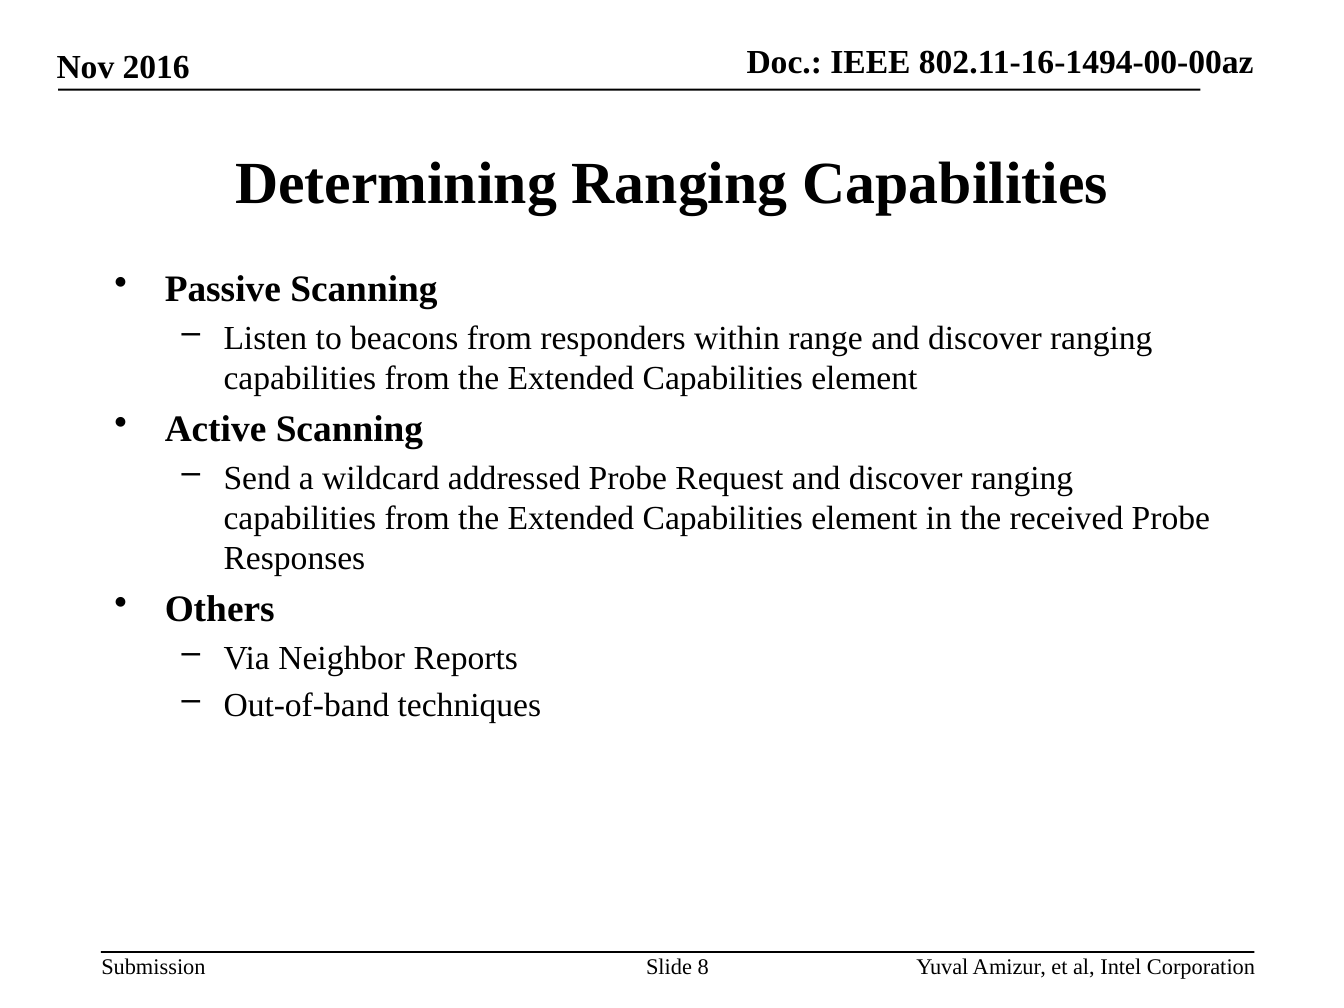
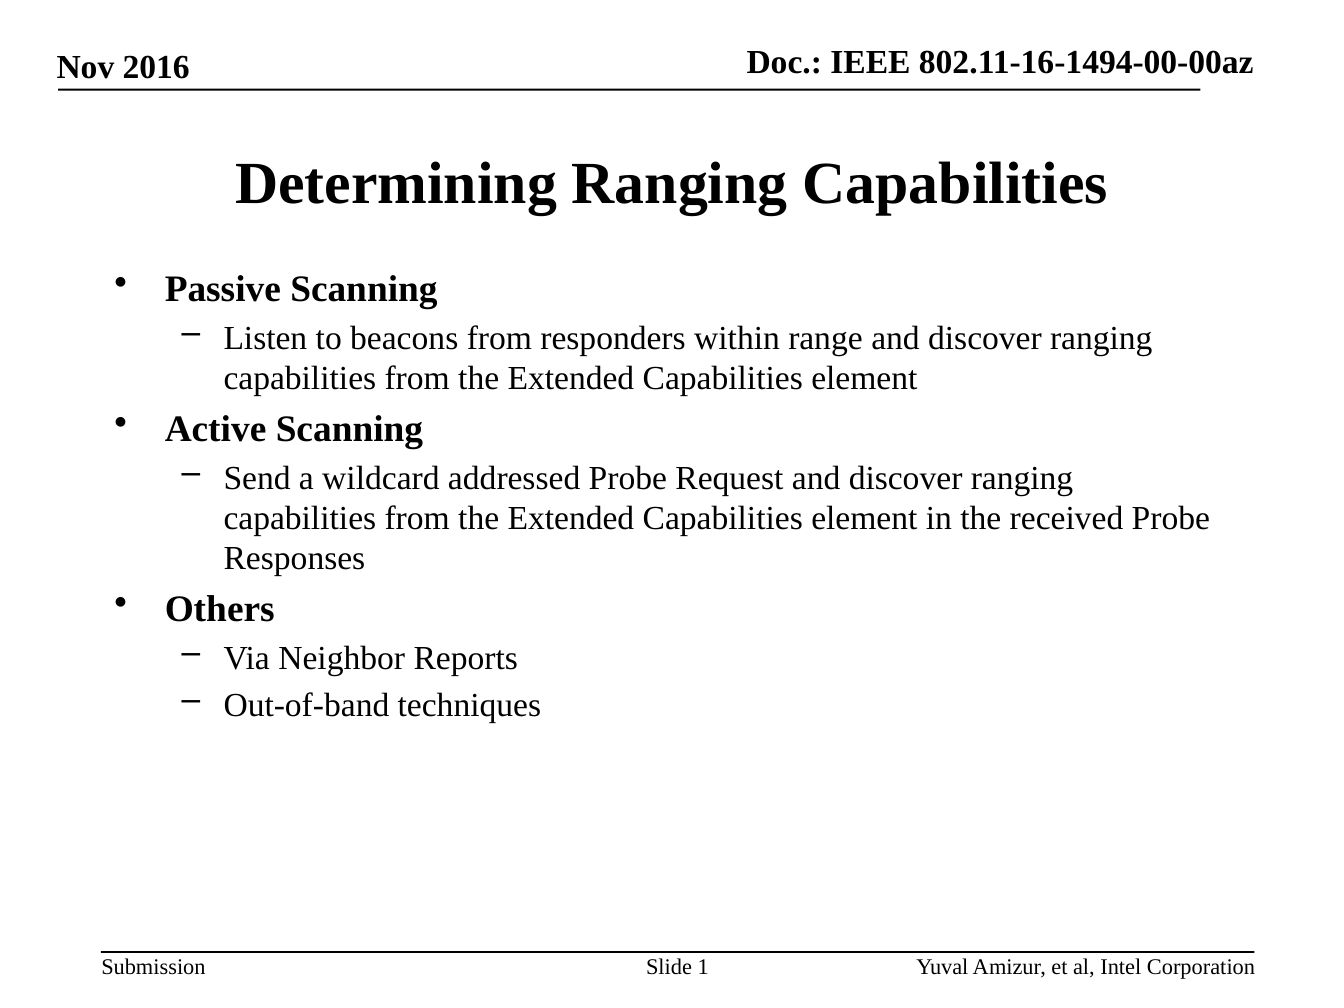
8: 8 -> 1
